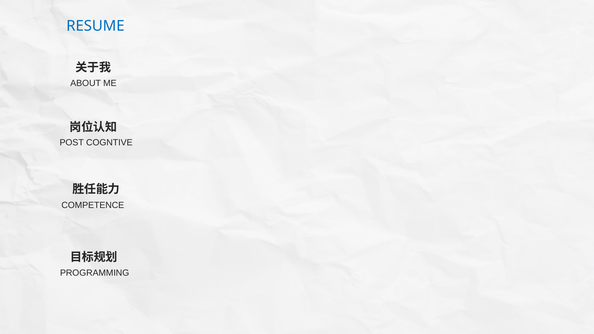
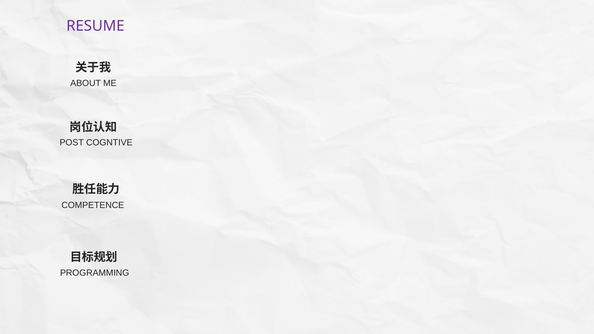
RESUME colour: blue -> purple
